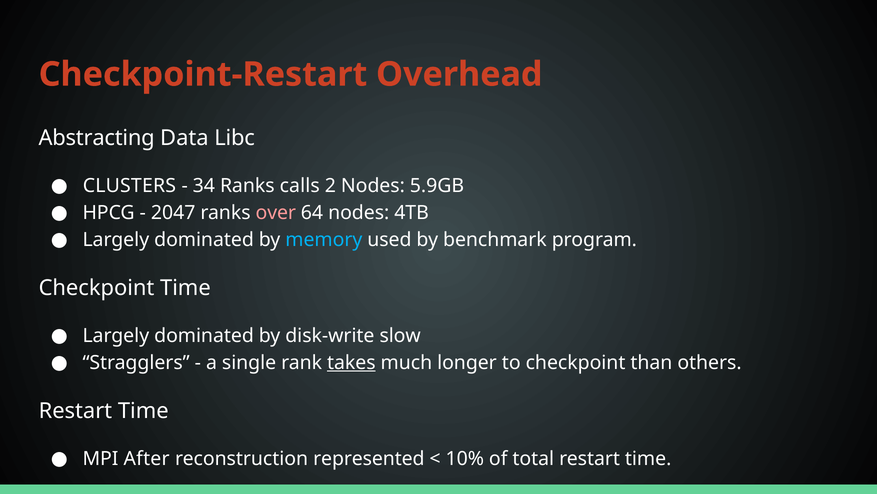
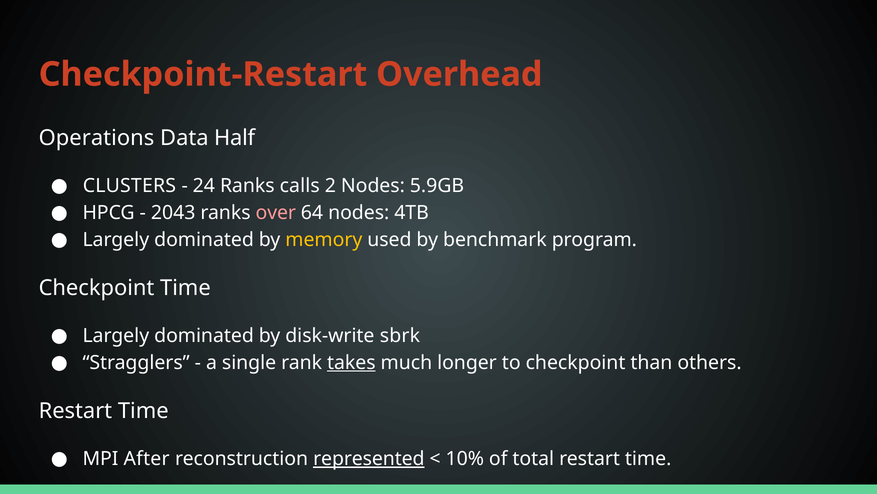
Abstracting: Abstracting -> Operations
Libc: Libc -> Half
34: 34 -> 24
2047: 2047 -> 2043
memory colour: light blue -> yellow
slow: slow -> sbrk
represented underline: none -> present
